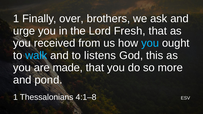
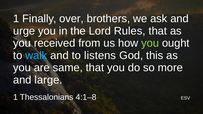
Fresh: Fresh -> Rules
you at (150, 43) colour: light blue -> light green
made: made -> same
pond: pond -> large
